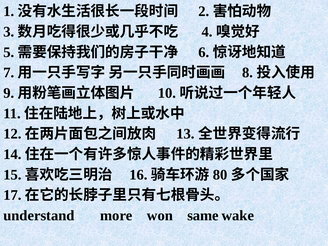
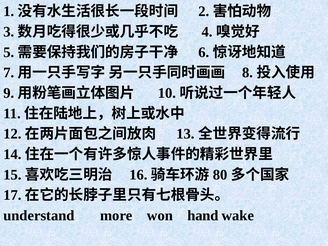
same: same -> hand
